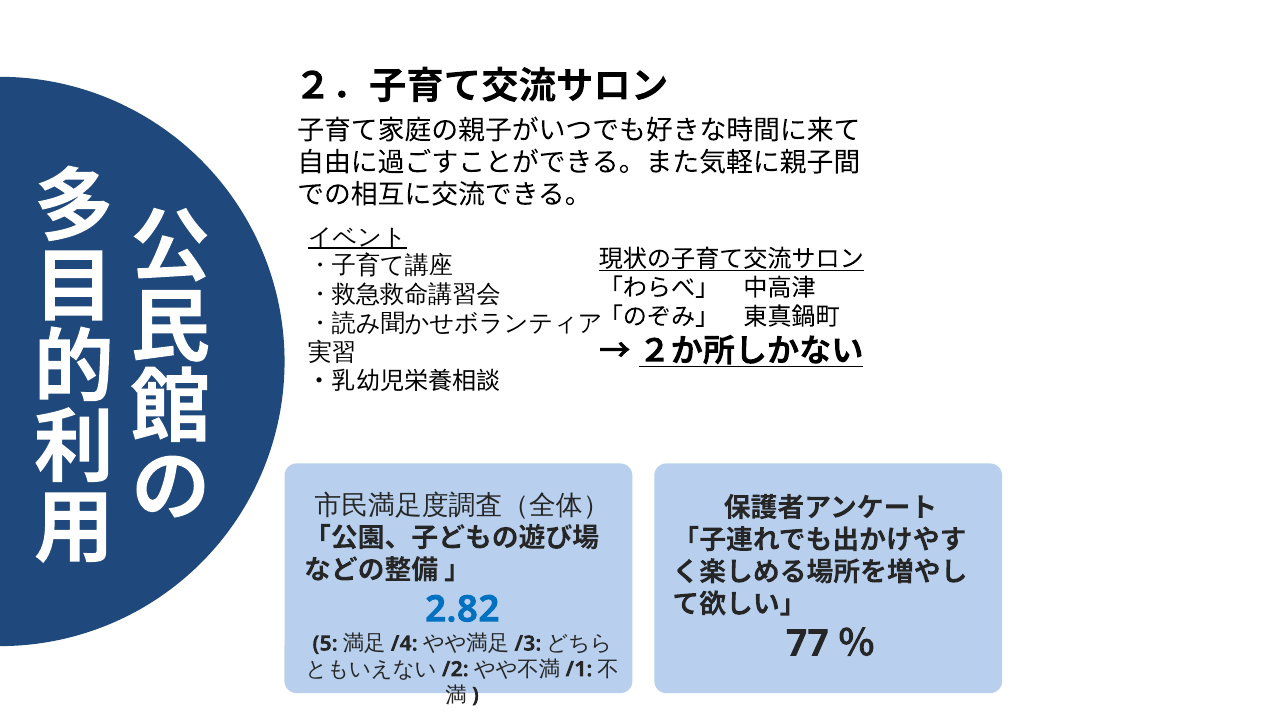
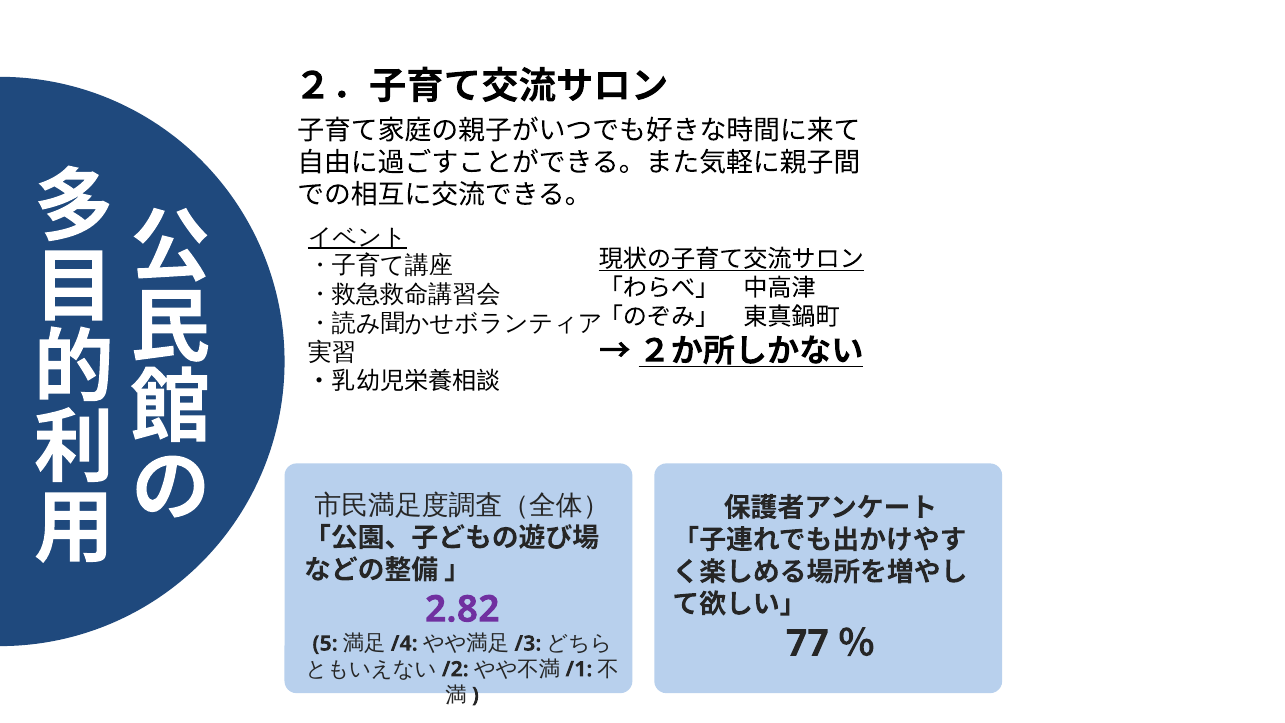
2.82 colour: blue -> purple
